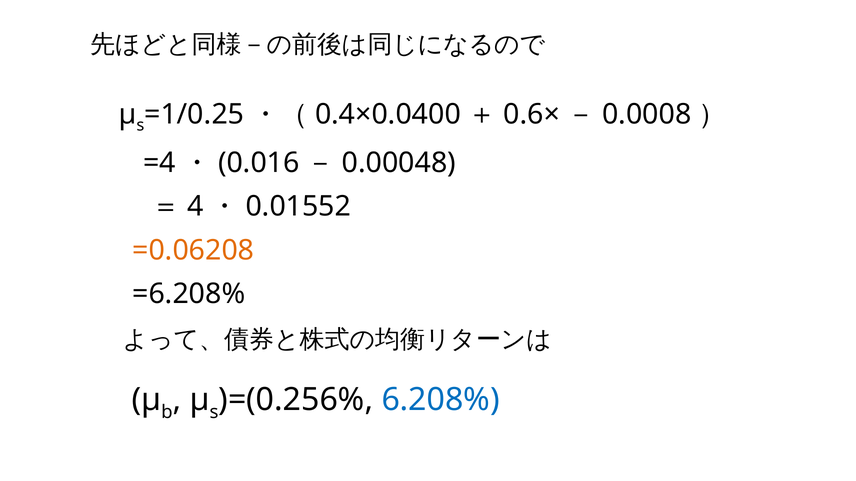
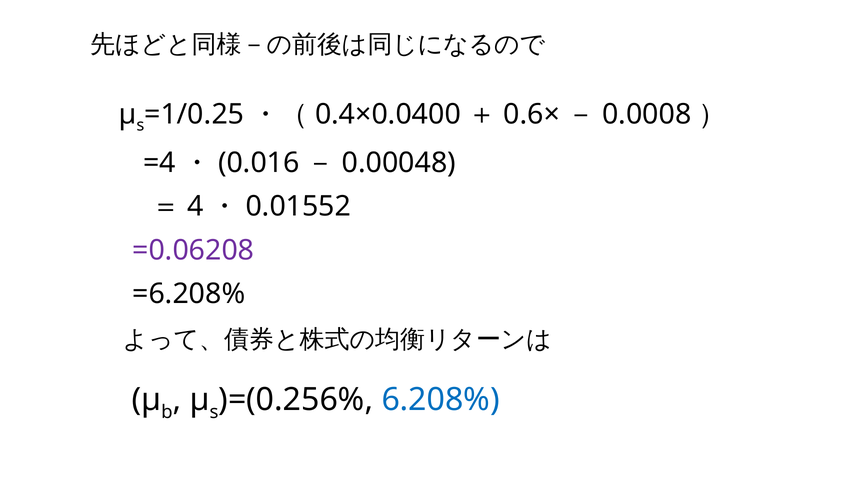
=0.06208 colour: orange -> purple
